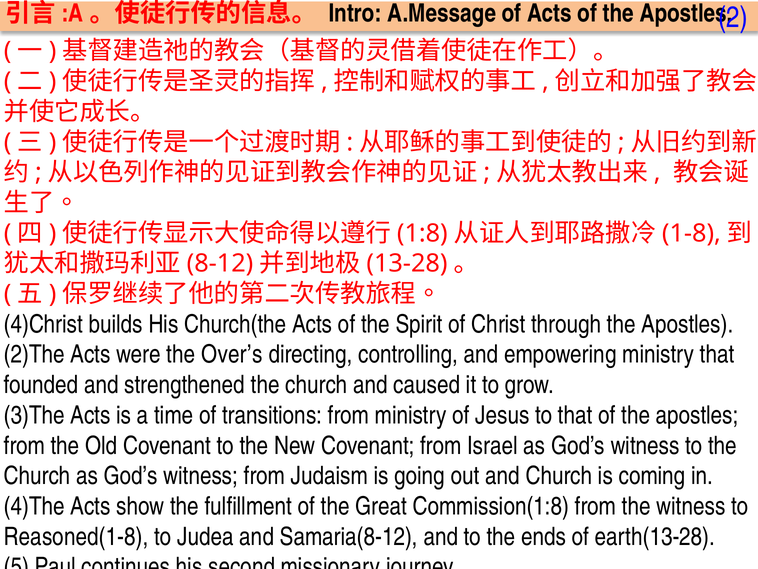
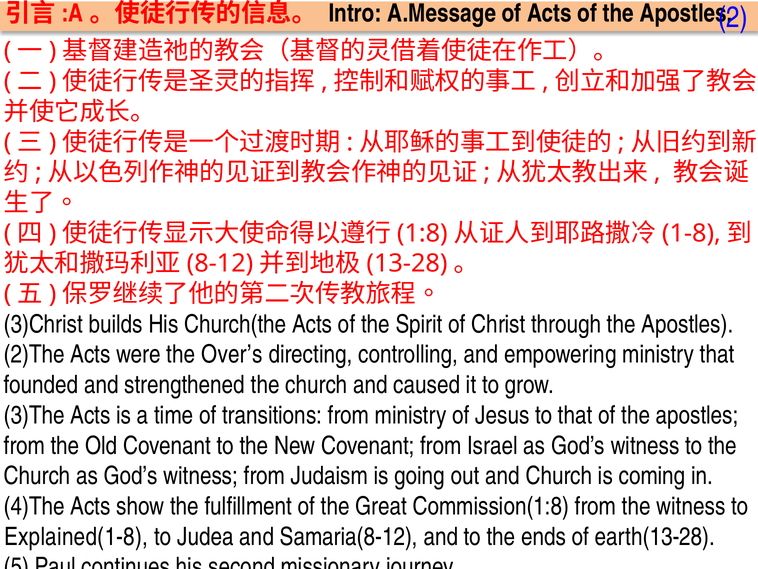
4)Christ: 4)Christ -> 3)Christ
Reasoned(1-8: Reasoned(1-8 -> Explained(1-8
